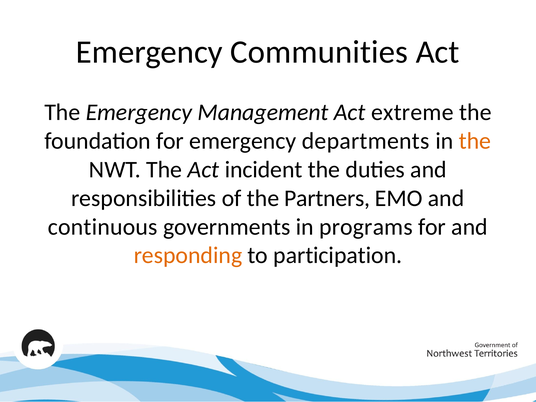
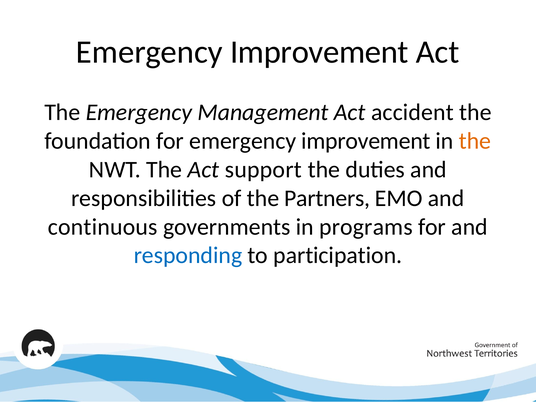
Communities at (319, 52): Communities -> Improvement
extreme: extreme -> accident
for emergency departments: departments -> improvement
incident: incident -> support
responding colour: orange -> blue
